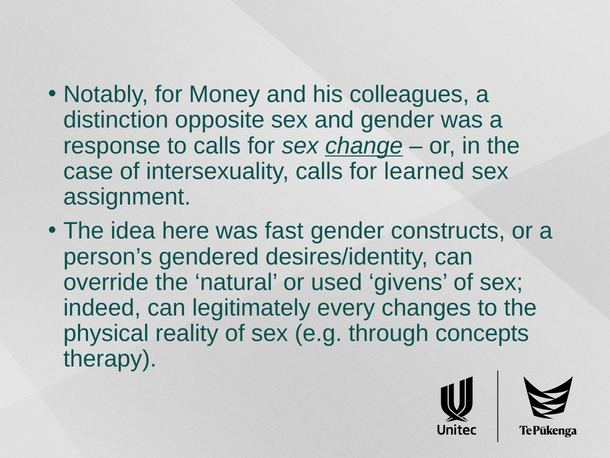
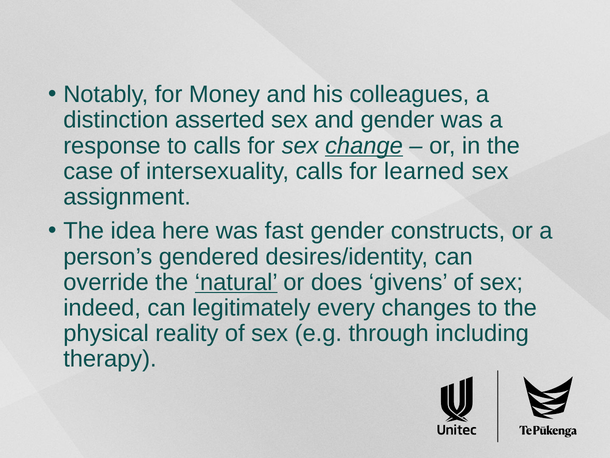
opposite: opposite -> asserted
natural underline: none -> present
used: used -> does
concepts: concepts -> including
